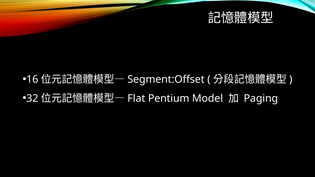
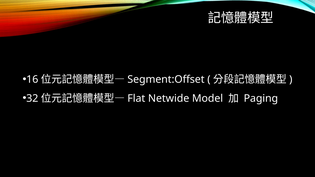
Pentium: Pentium -> Netwide
